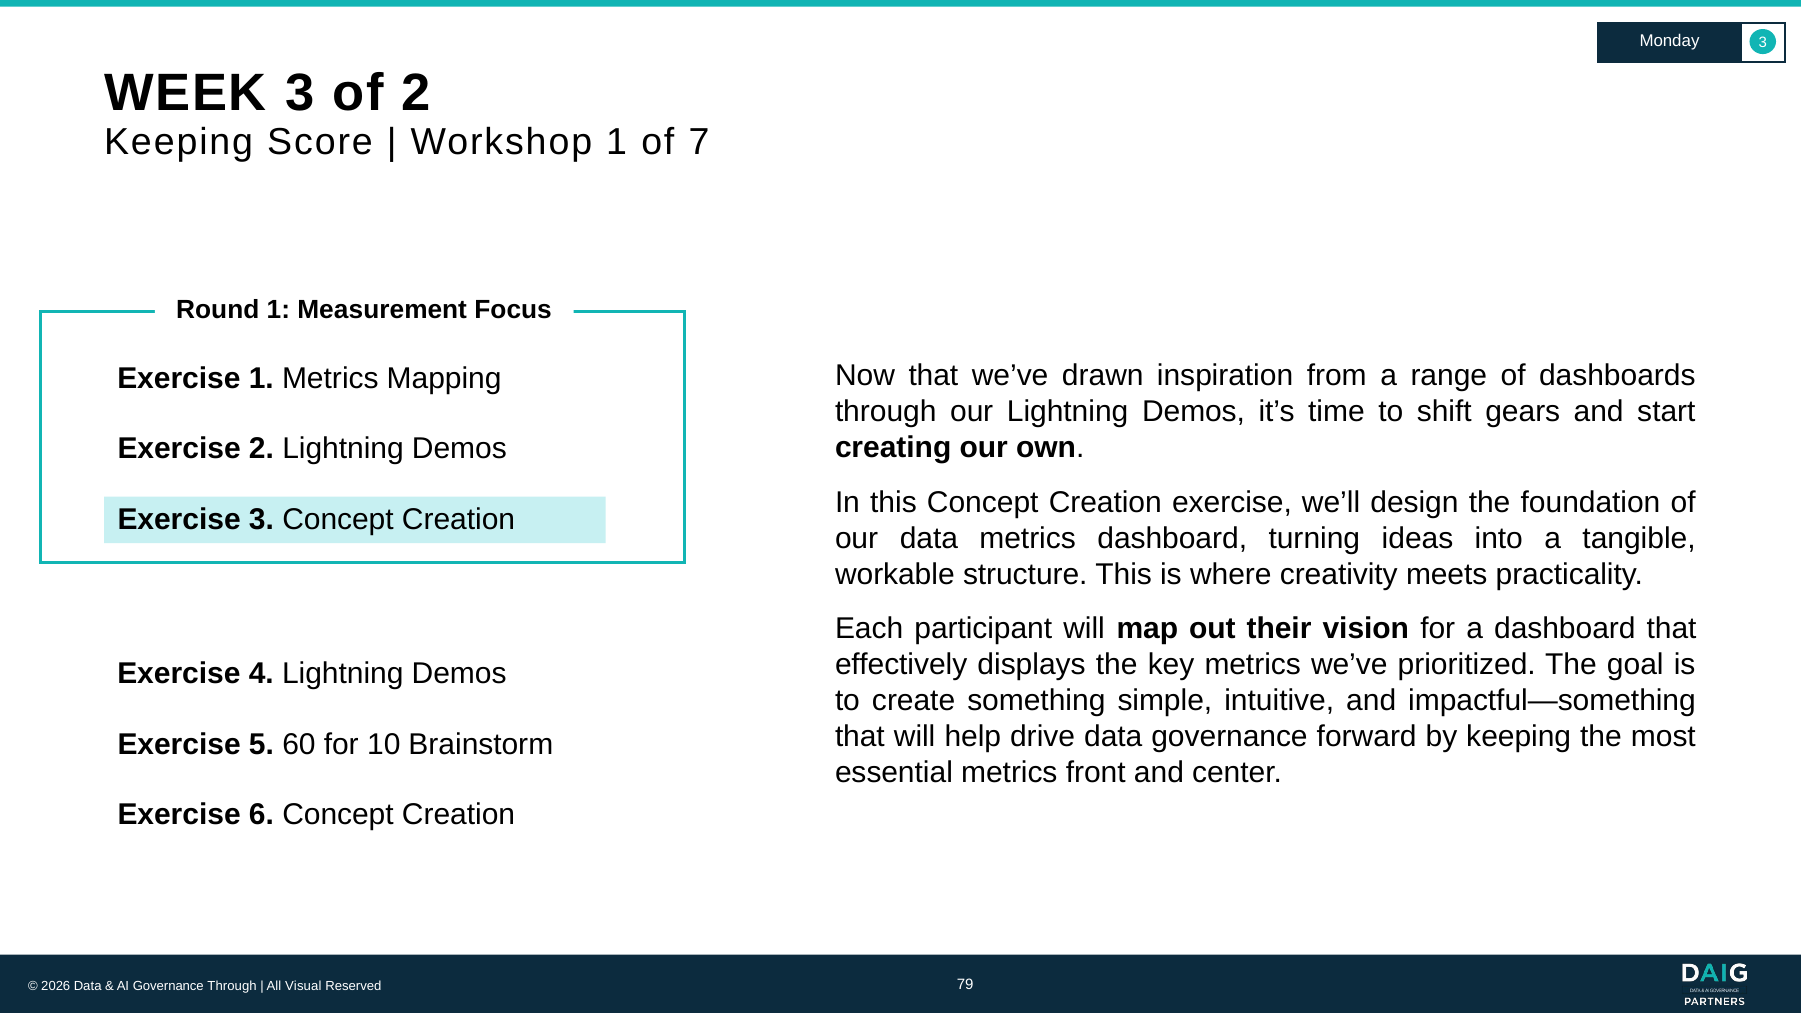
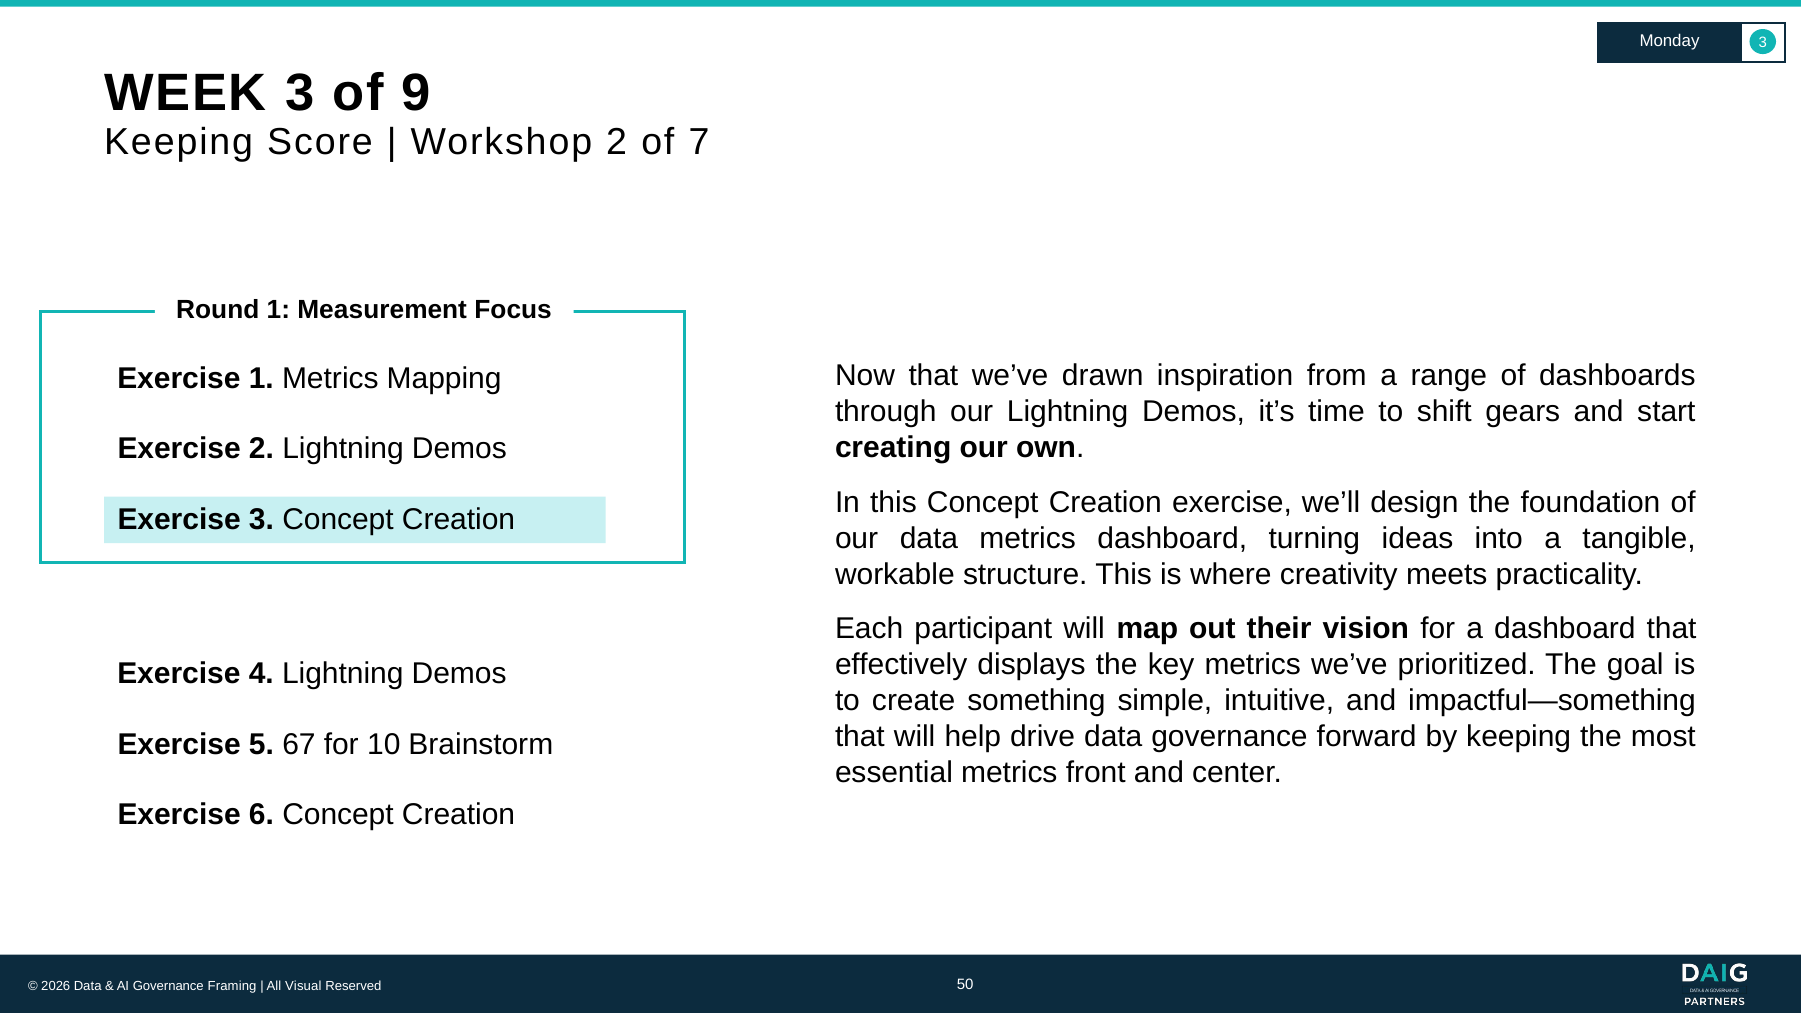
of 2: 2 -> 9
Workshop 1: 1 -> 2
60: 60 -> 67
Governance Through: Through -> Framing
79: 79 -> 50
